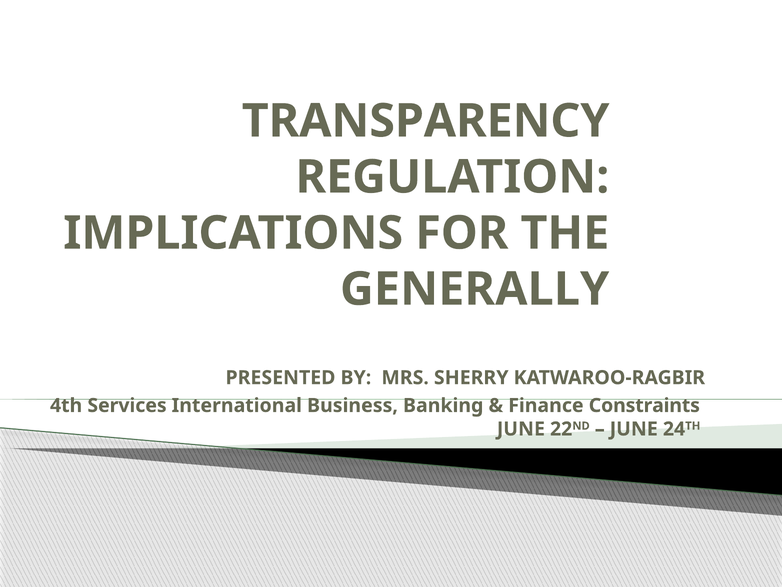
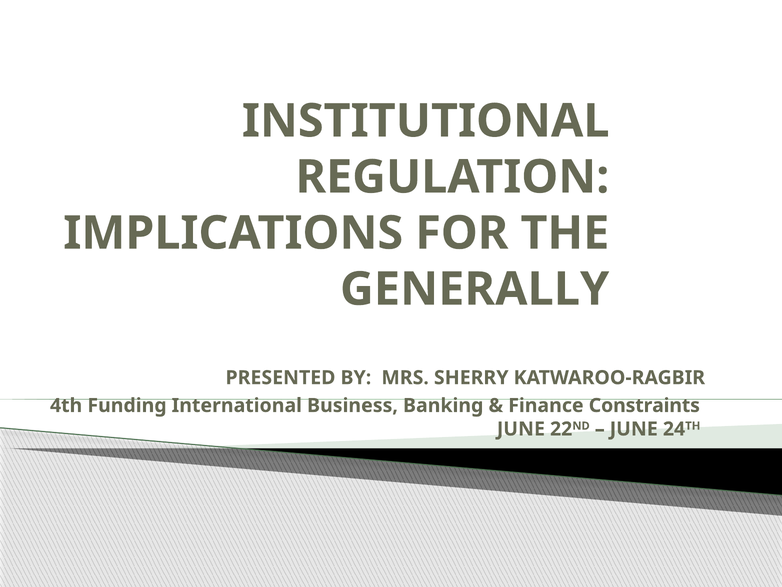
TRANSPARENCY: TRANSPARENCY -> INSTITUTIONAL
Services: Services -> Funding
